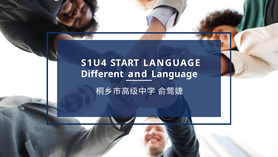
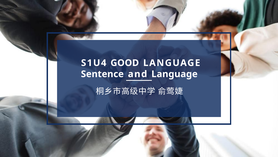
START: START -> GOOD
Different: Different -> Sentence
